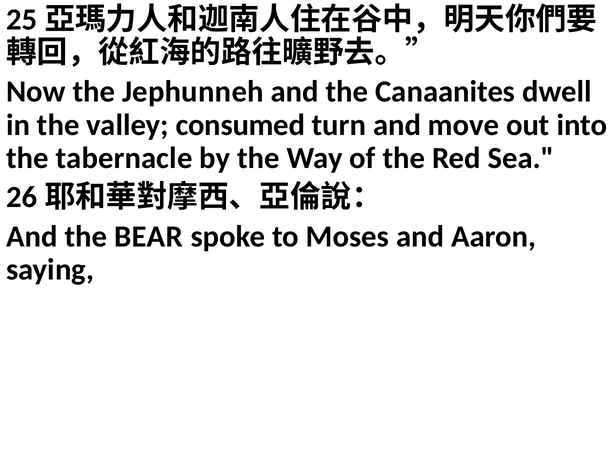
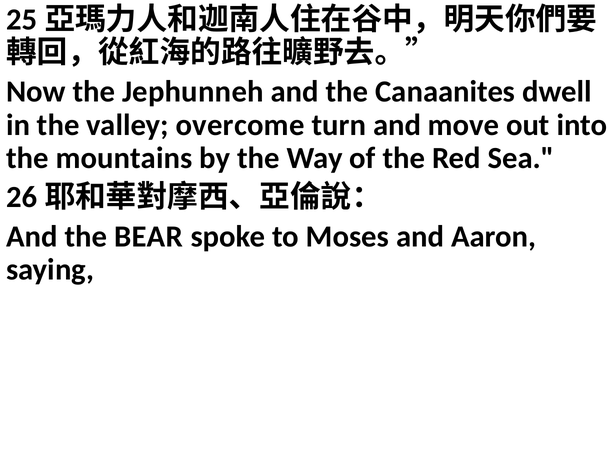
consumed: consumed -> overcome
tabernacle: tabernacle -> mountains
